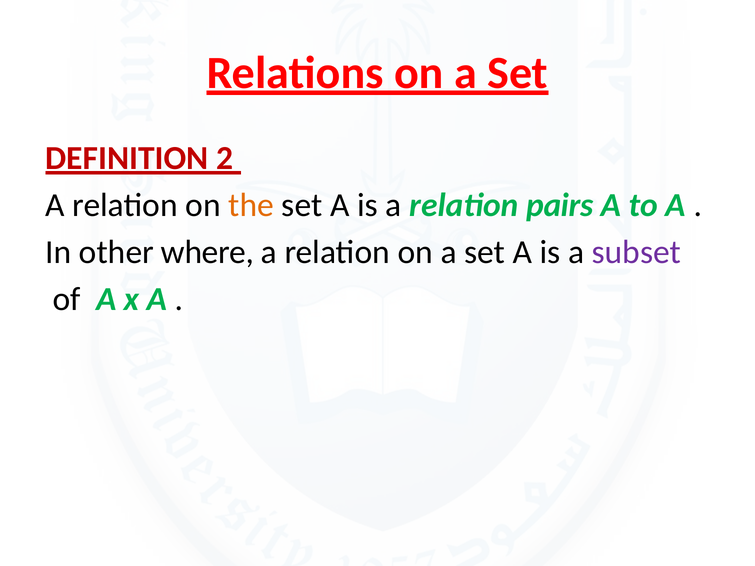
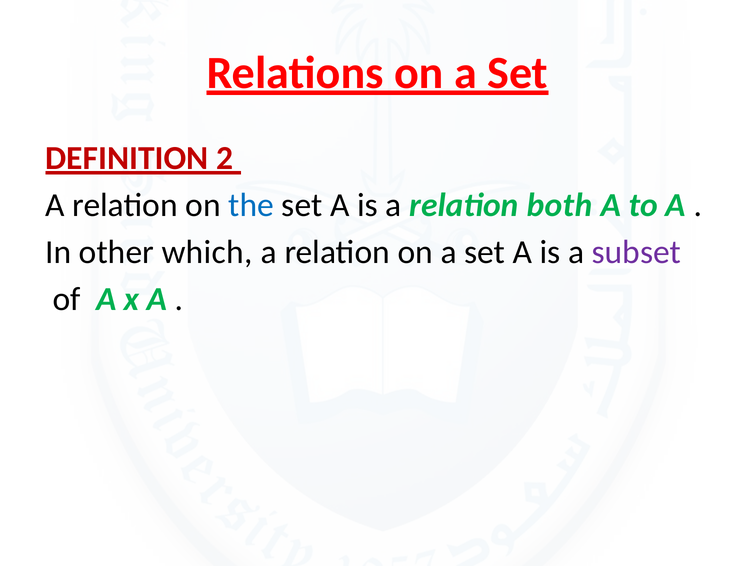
the colour: orange -> blue
pairs: pairs -> both
where: where -> which
